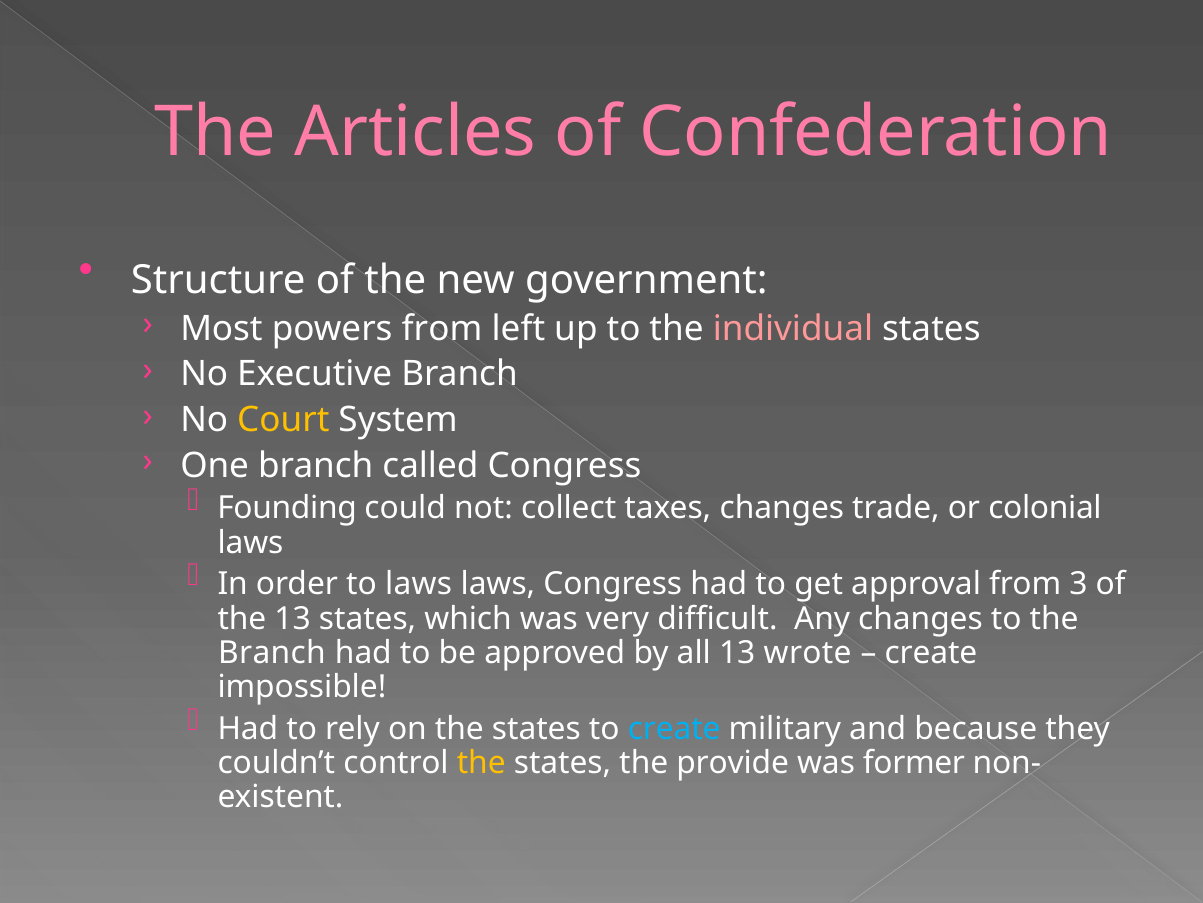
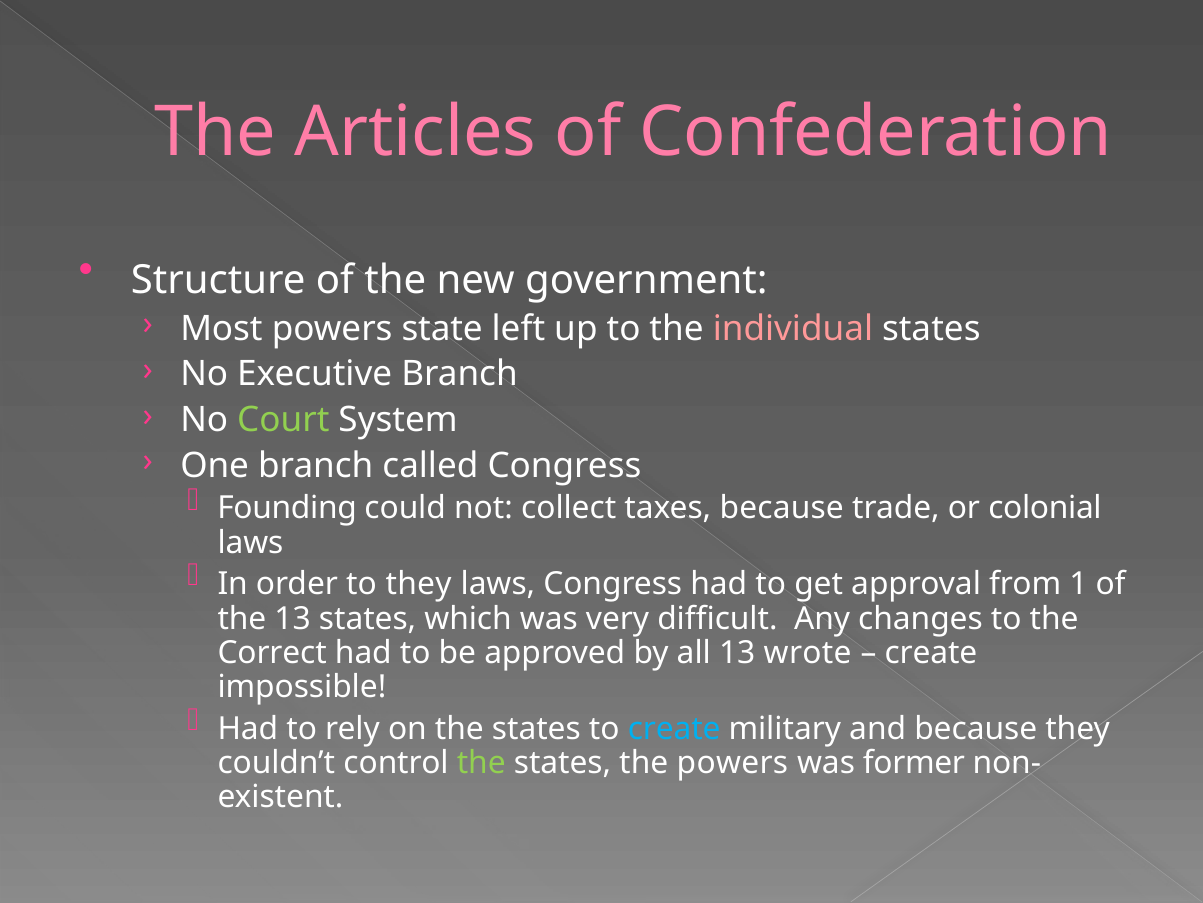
powers from: from -> state
Court colour: yellow -> light green
taxes changes: changes -> because
to laws: laws -> they
3: 3 -> 1
Branch at (272, 652): Branch -> Correct
the at (481, 762) colour: yellow -> light green
the provide: provide -> powers
